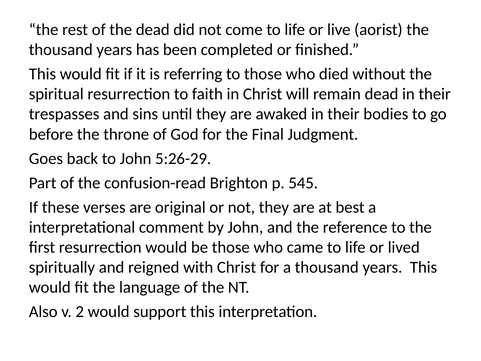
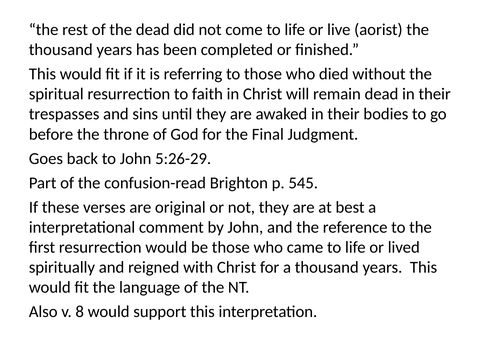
2: 2 -> 8
